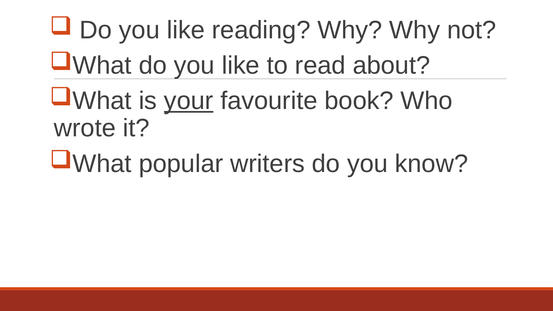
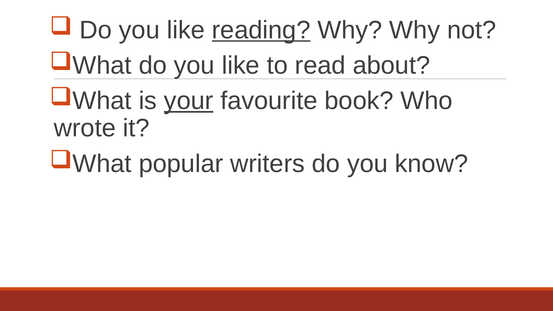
reading underline: none -> present
